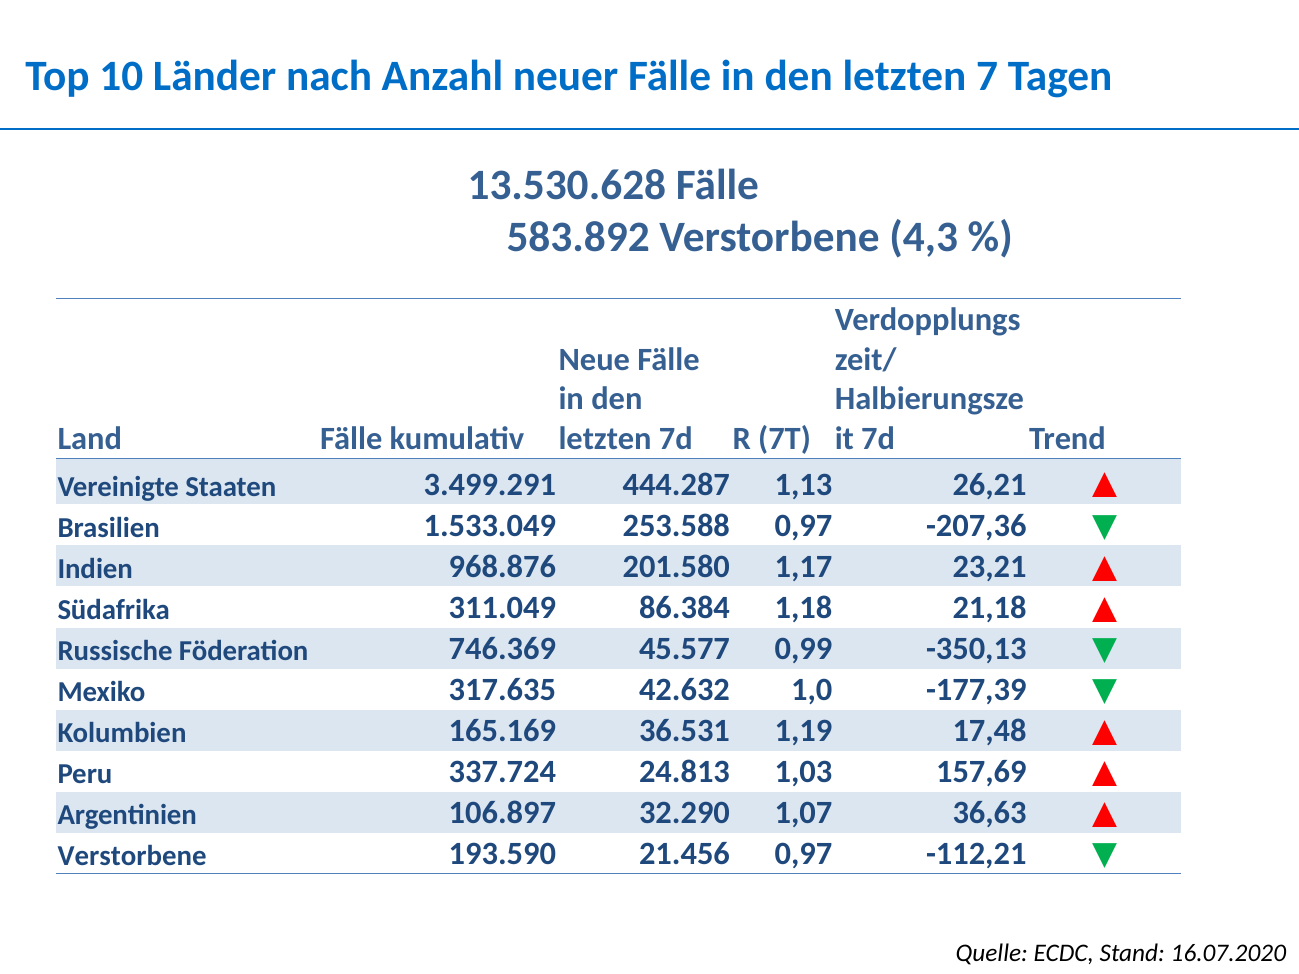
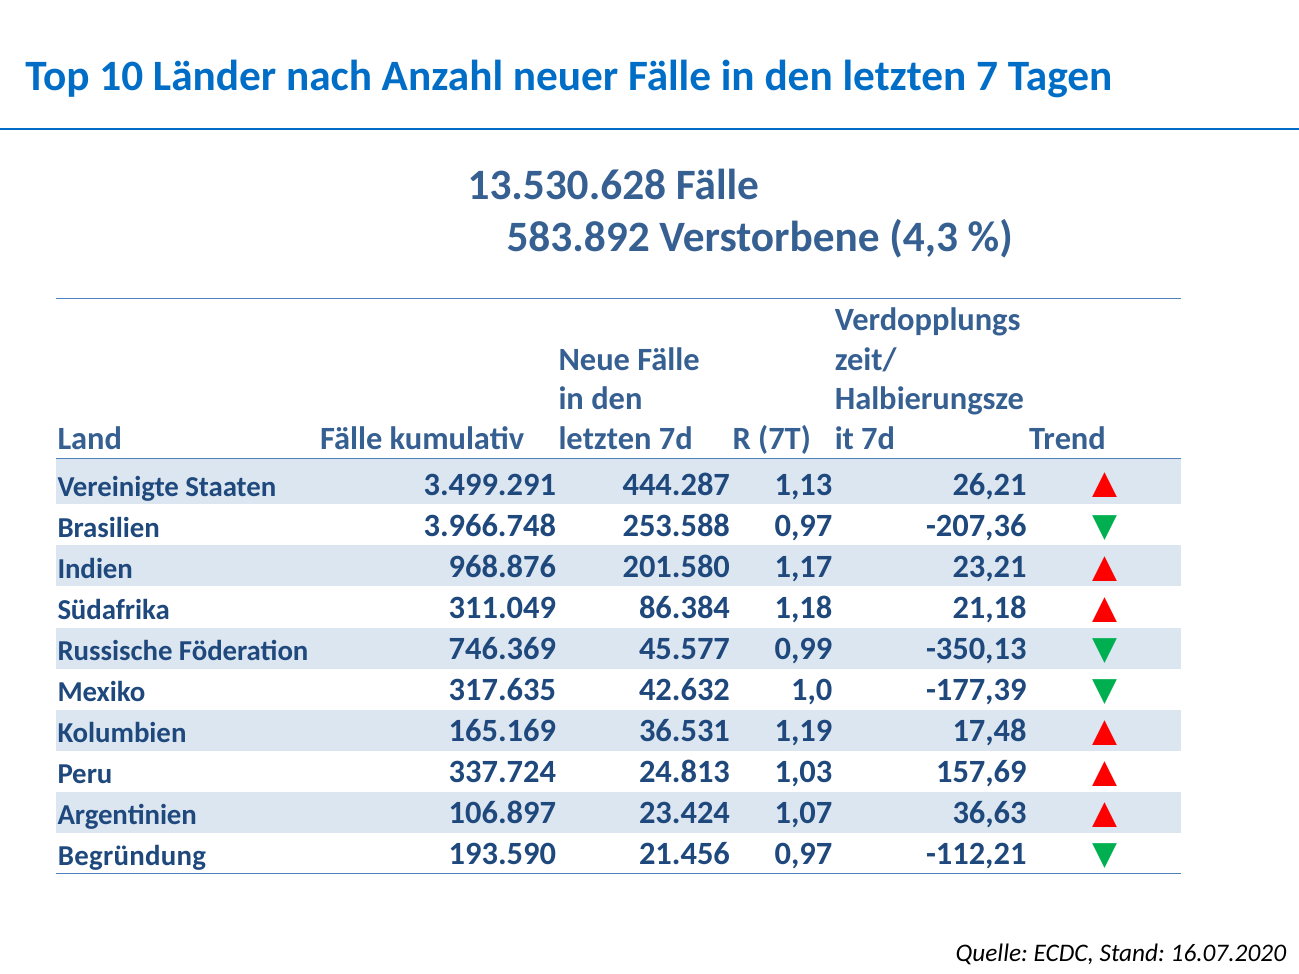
1.533.049: 1.533.049 -> 3.966.748
32.290: 32.290 -> 23.424
Verstorbene at (132, 856): Verstorbene -> Begründung
